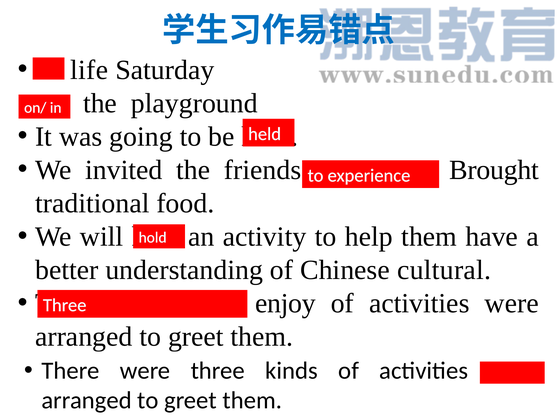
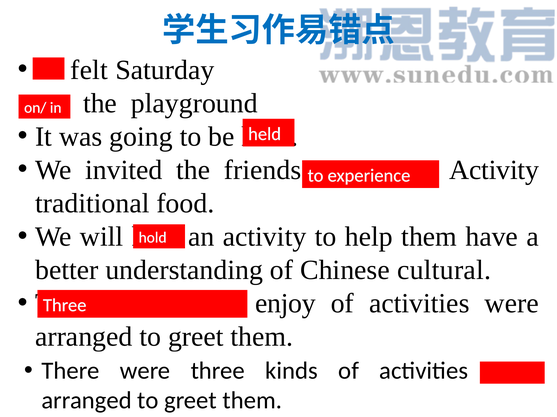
life: life -> felt
Brought at (494, 170): Brought -> Activity
